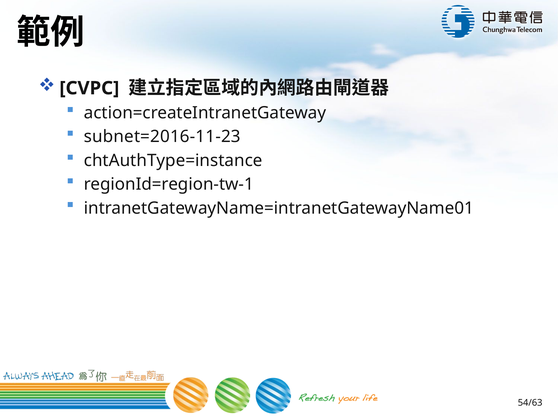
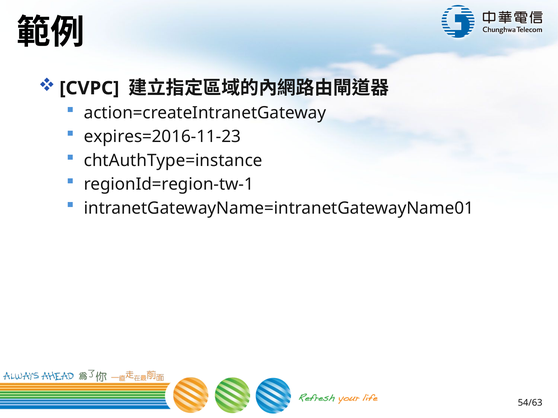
subnet=2016-11-23: subnet=2016-11-23 -> expires=2016-11-23
